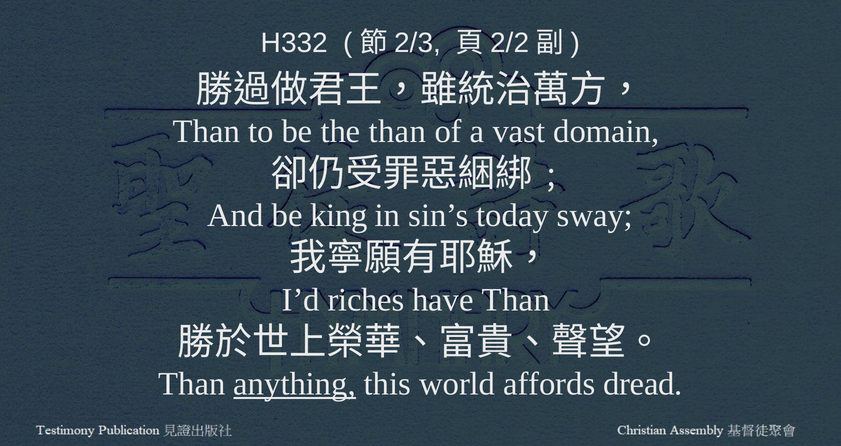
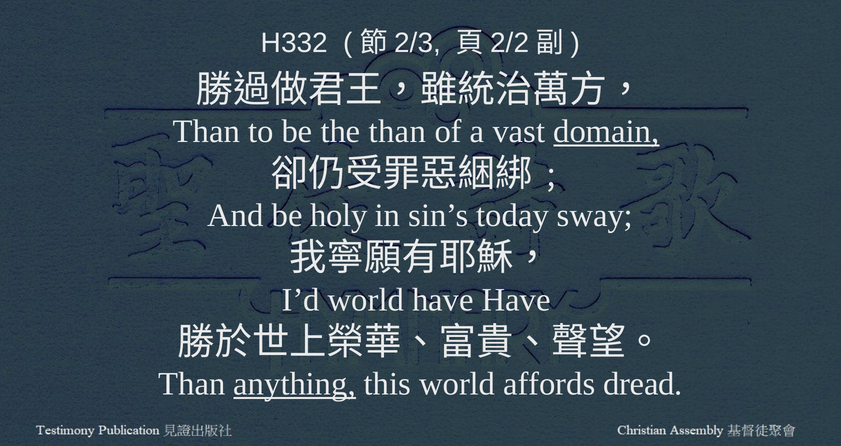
domain underline: none -> present
king: king -> holy
I’d riches: riches -> world
have Than: Than -> Have
